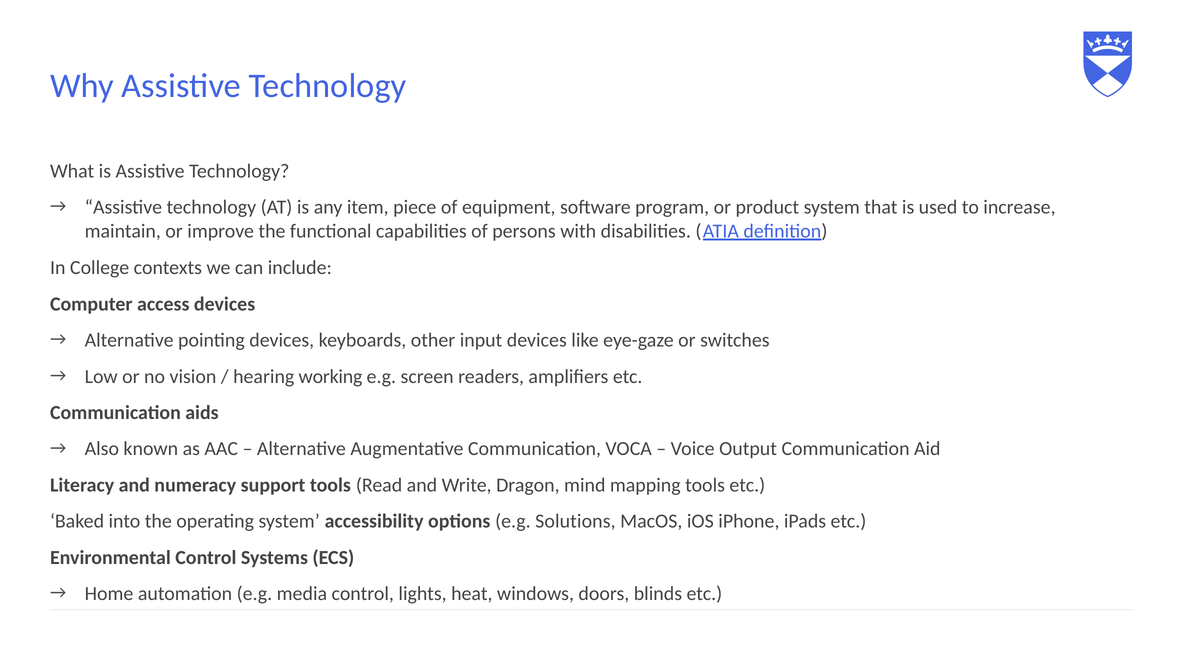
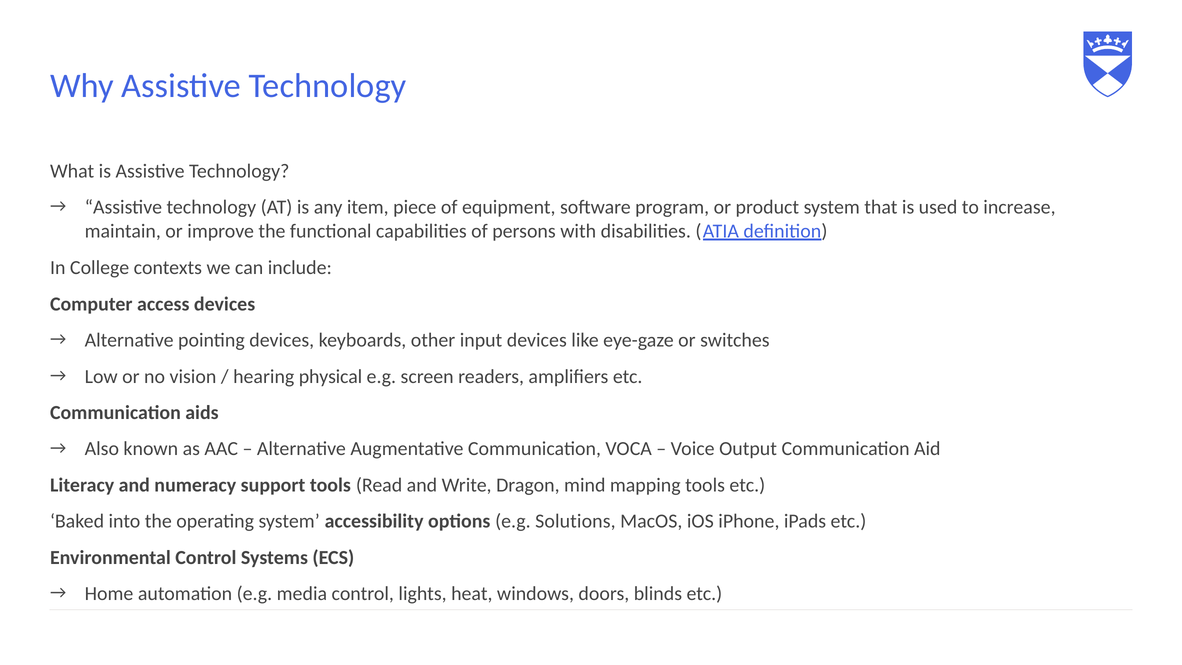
working: working -> physical
